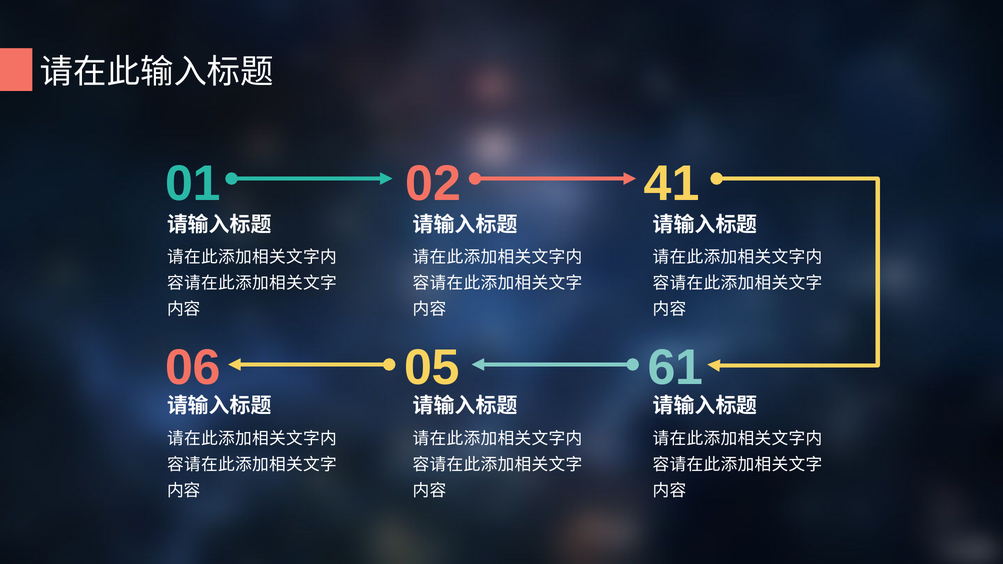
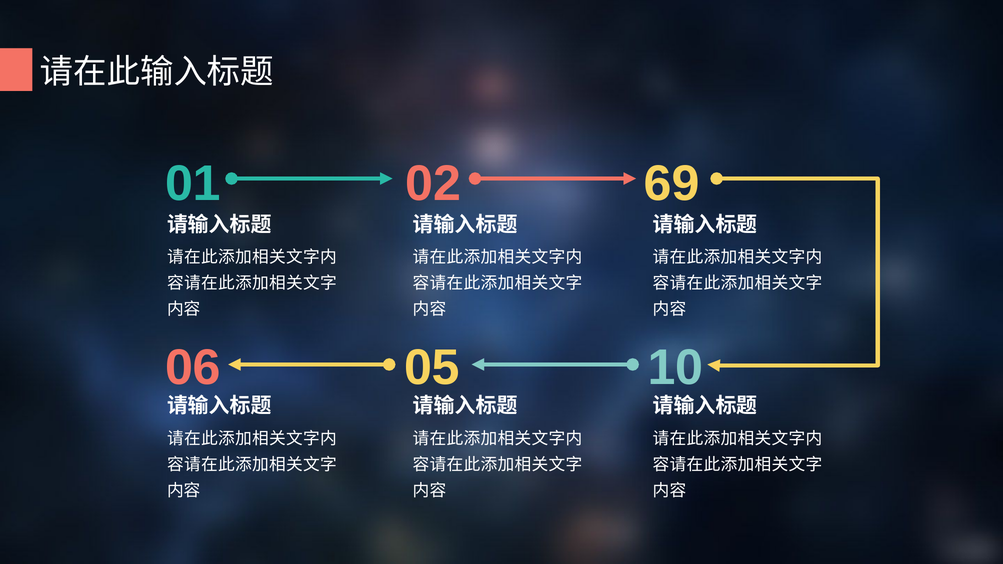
41: 41 -> 69
61: 61 -> 10
